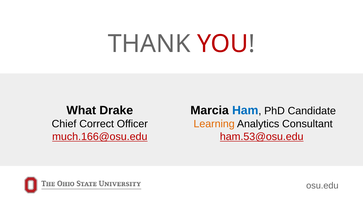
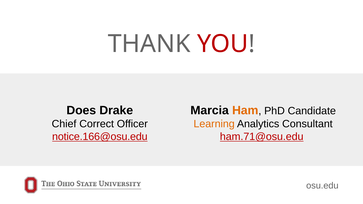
What: What -> Does
Ham colour: blue -> orange
much.166@osu.edu: much.166@osu.edu -> notice.166@osu.edu
ham.53@osu.edu: ham.53@osu.edu -> ham.71@osu.edu
